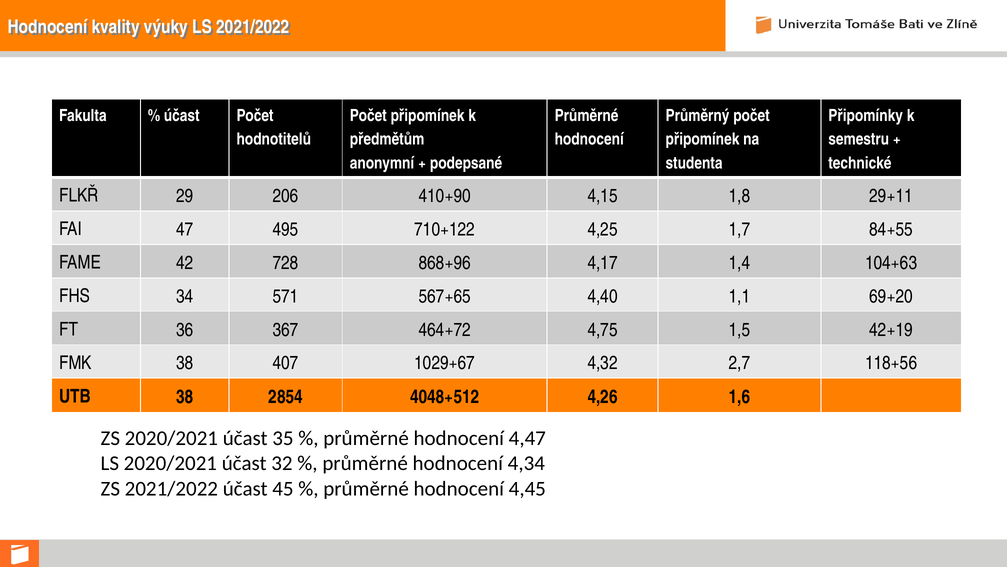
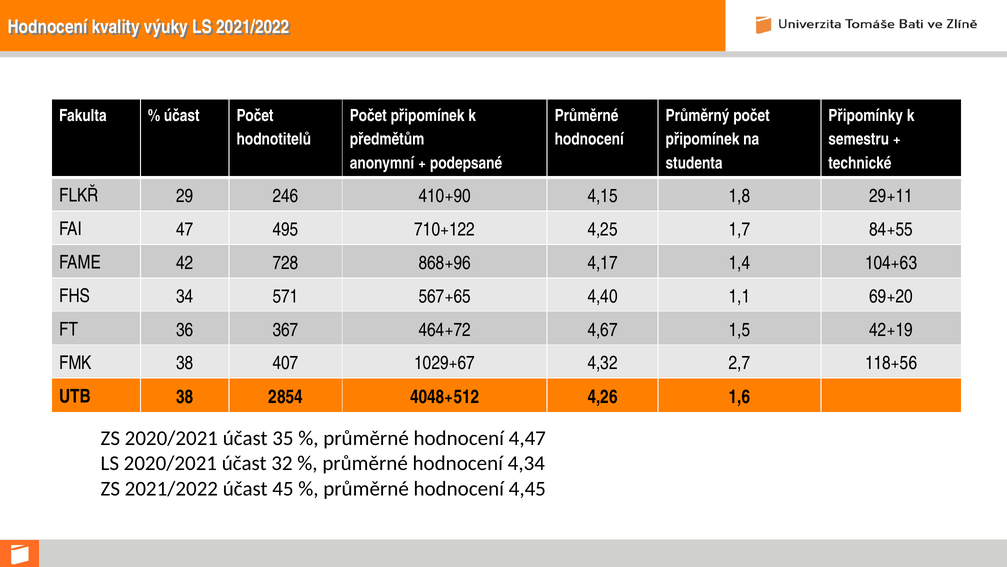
206: 206 -> 246
4,75: 4,75 -> 4,67
